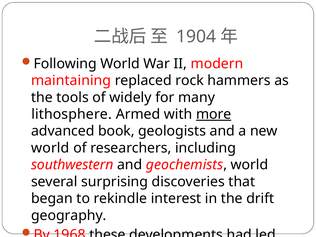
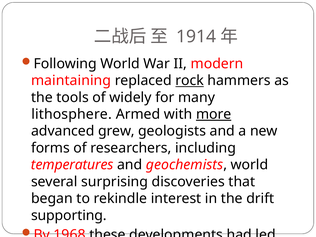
1904: 1904 -> 1914
rock underline: none -> present
book: book -> grew
world at (50, 148): world -> forms
southwestern: southwestern -> temperatures
geography: geography -> supporting
